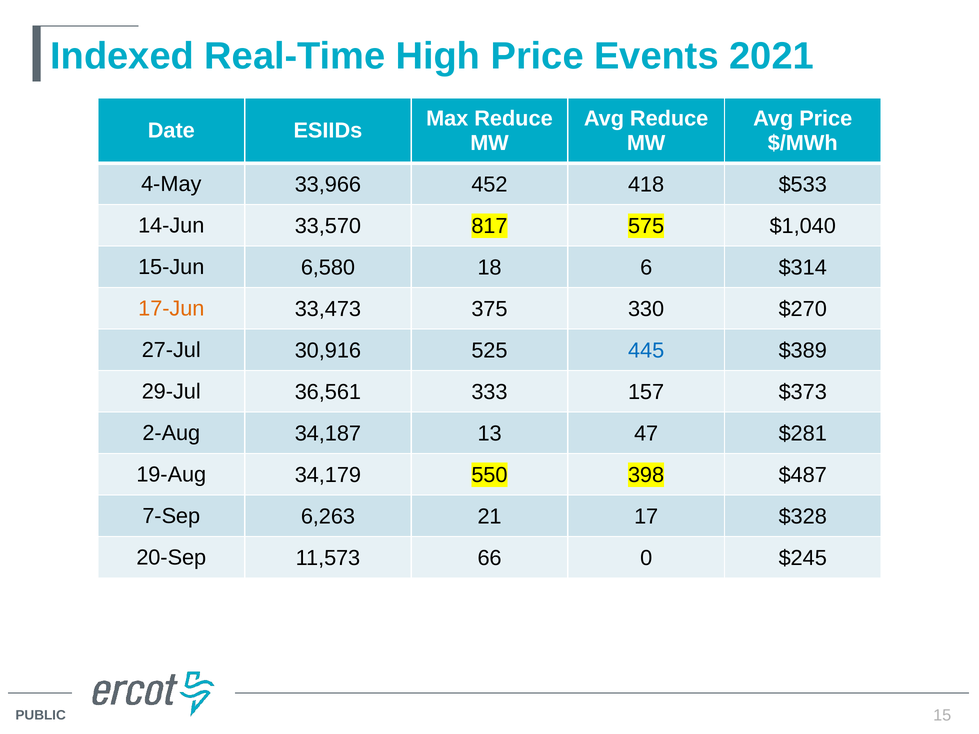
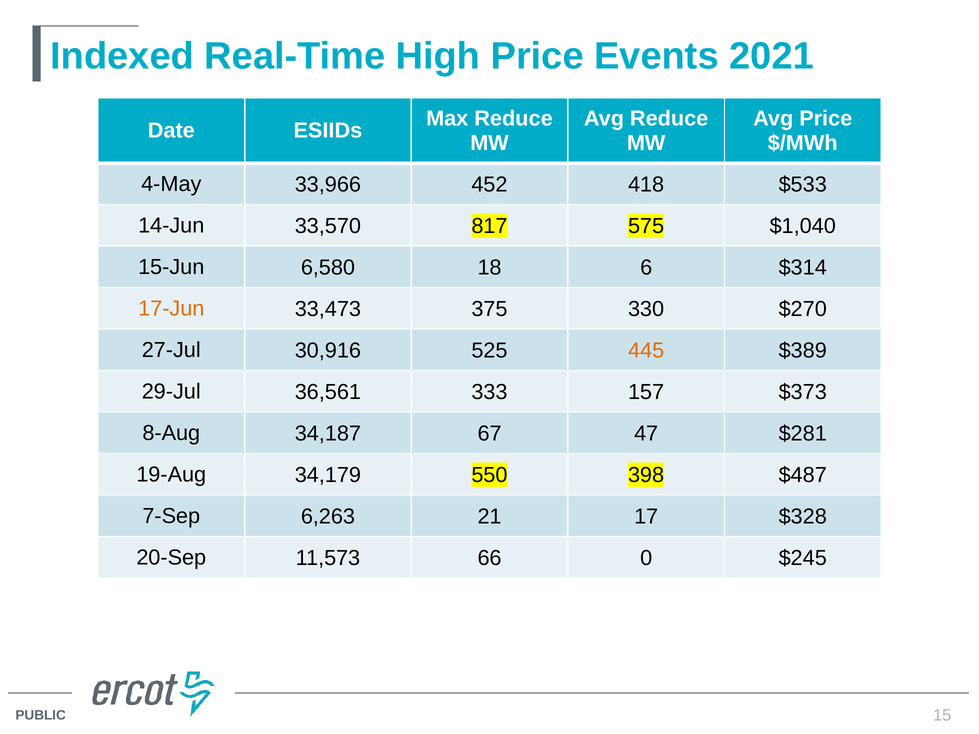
445 colour: blue -> orange
2-Aug: 2-Aug -> 8-Aug
13: 13 -> 67
